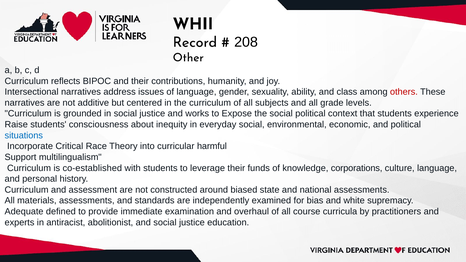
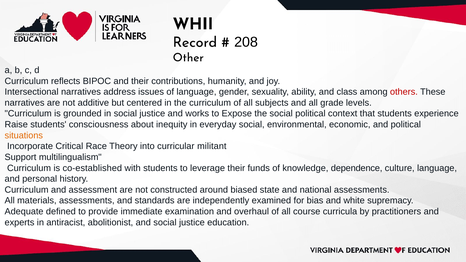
situations colour: blue -> orange
harmful: harmful -> militant
corporations: corporations -> dependence
